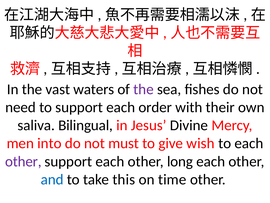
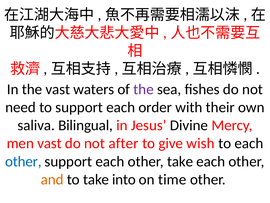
men into: into -> vast
must: must -> after
other at (23, 161) colour: purple -> blue
other long: long -> take
and colour: blue -> orange
this: this -> into
